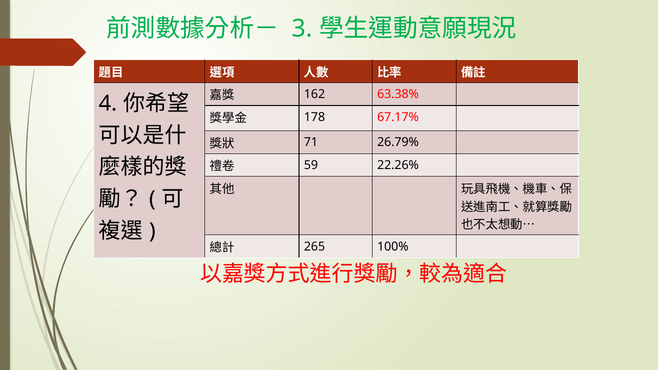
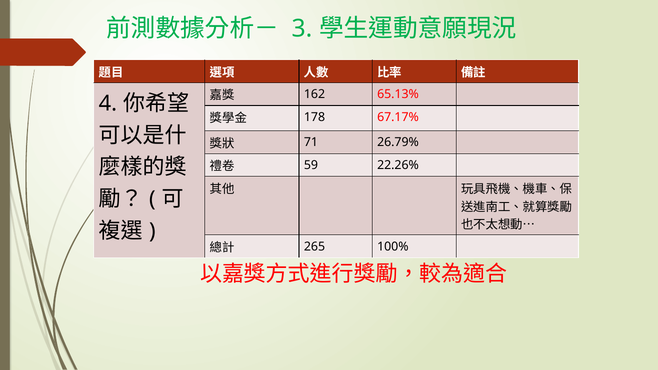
63.38%: 63.38% -> 65.13%
